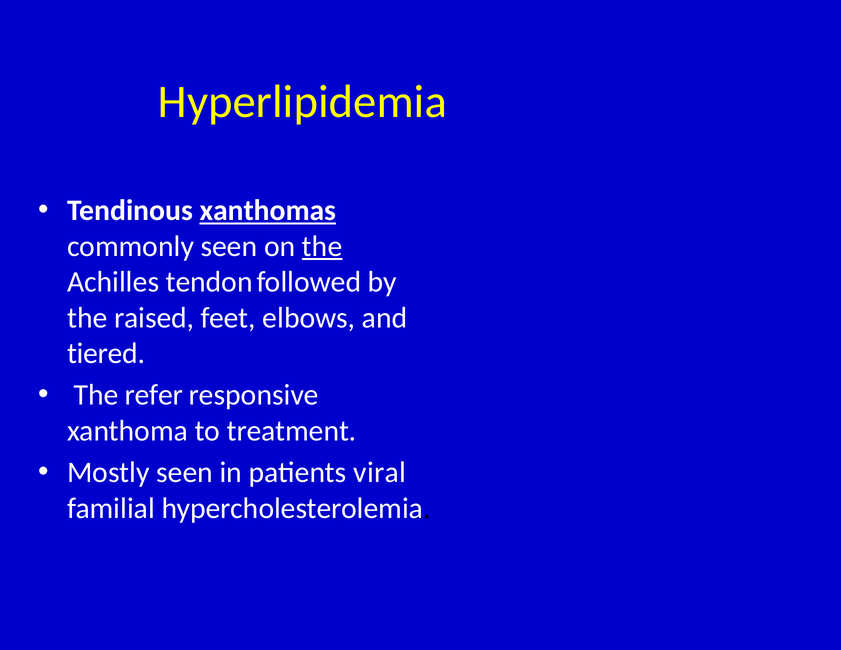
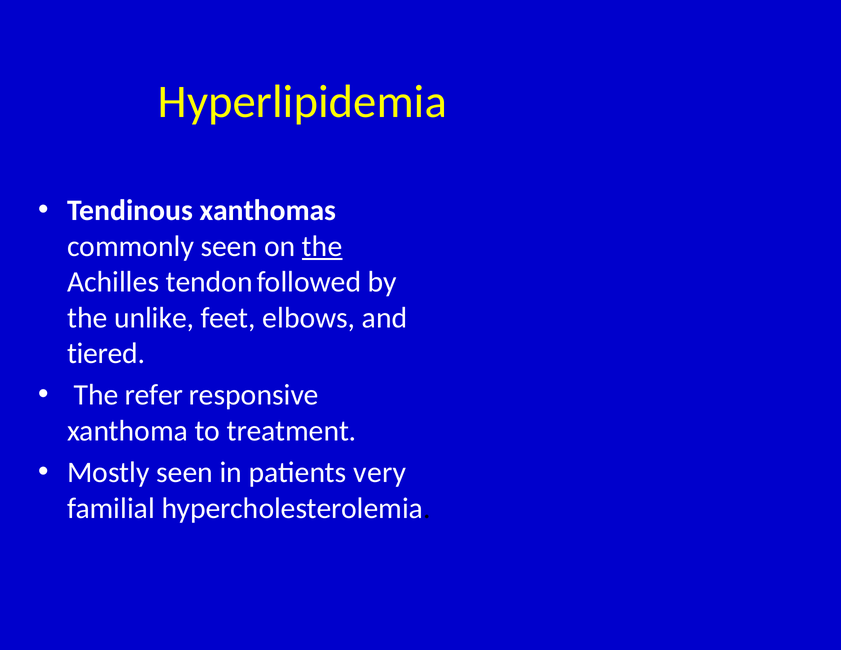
xanthomas underline: present -> none
raised: raised -> unlike
viral: viral -> very
